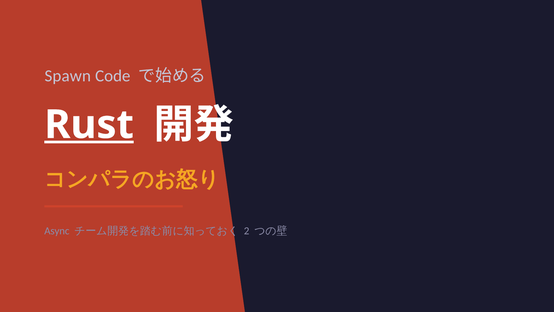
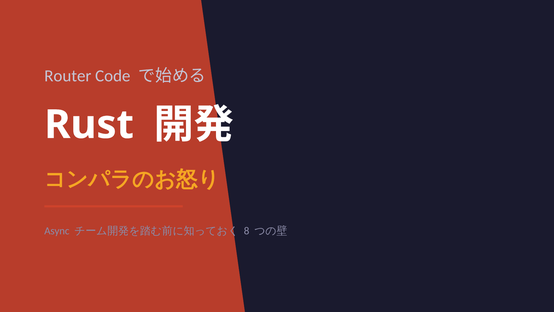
Spawn: Spawn -> Router
Rust underline: present -> none
2: 2 -> 8
